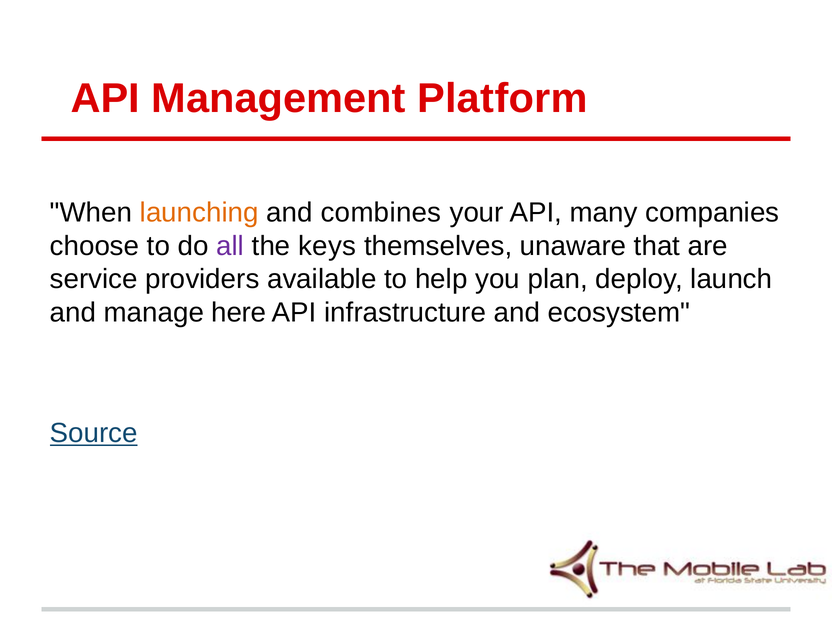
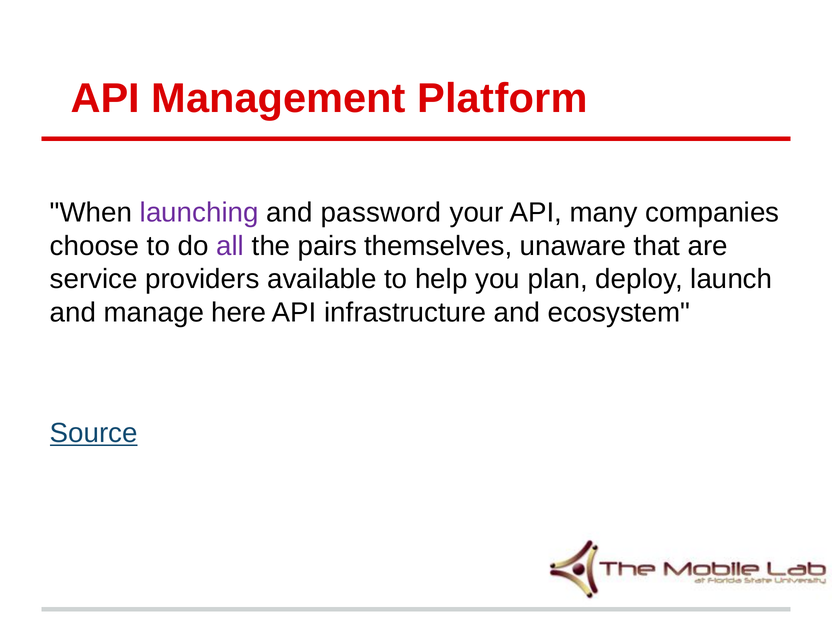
launching colour: orange -> purple
combines: combines -> password
keys: keys -> pairs
